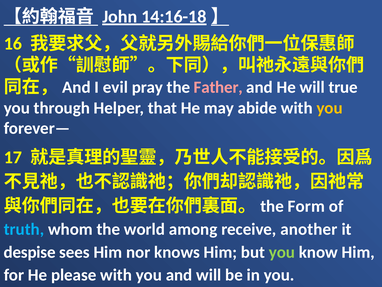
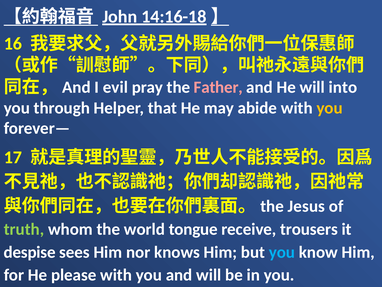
true: true -> into
Form: Form -> Jesus
truth colour: light blue -> light green
among: among -> tongue
another: another -> trousers
you at (282, 252) colour: light green -> light blue
